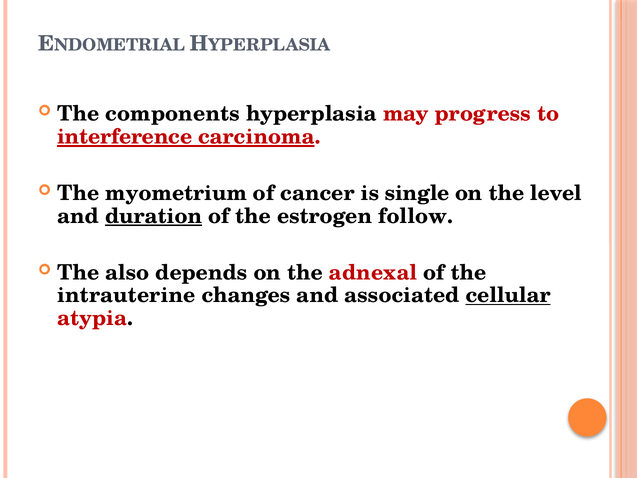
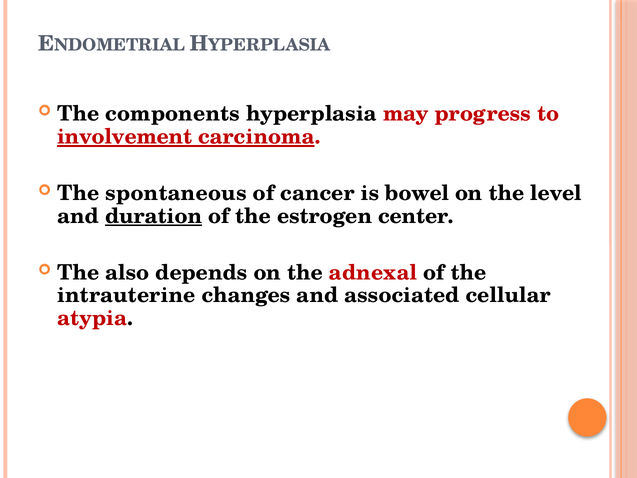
interference: interference -> involvement
myometrium: myometrium -> spontaneous
single: single -> bowel
follow: follow -> center
cellular underline: present -> none
